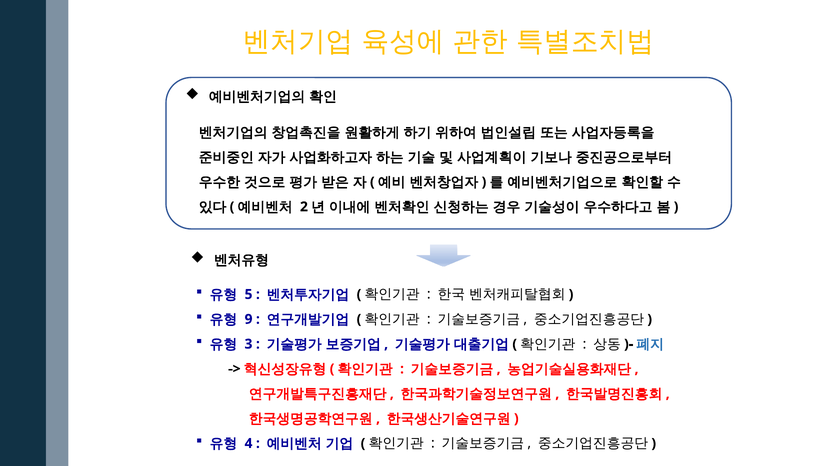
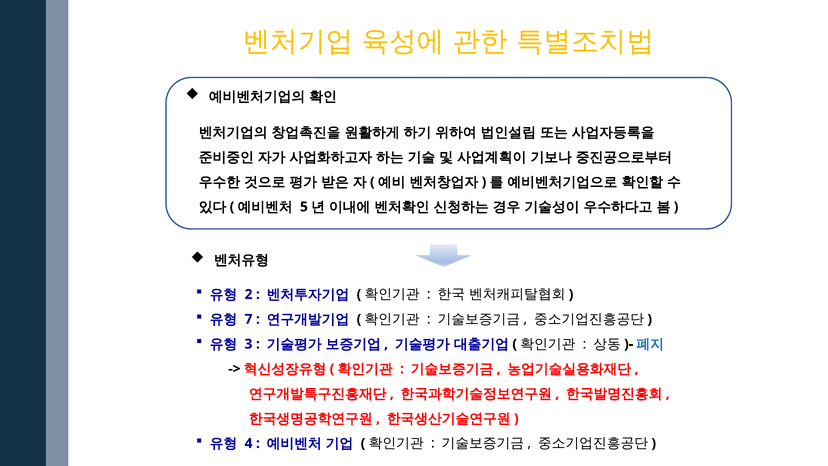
2: 2 -> 5
5: 5 -> 2
9: 9 -> 7
